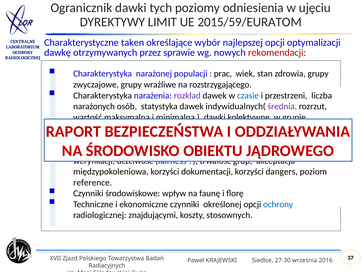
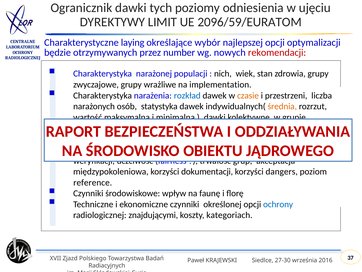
2015/59/EURATOM: 2015/59/EURATOM -> 2096/59/EURATOM
taken: taken -> laying
dawkę: dawkę -> będzie
sprawie: sprawie -> number
prac: prac -> nich
rozstrzygającego: rozstrzygającego -> implementation
rozkład colour: purple -> blue
czasie colour: blue -> orange
średnia colour: purple -> orange
stosownych: stosownych -> kategoriach
